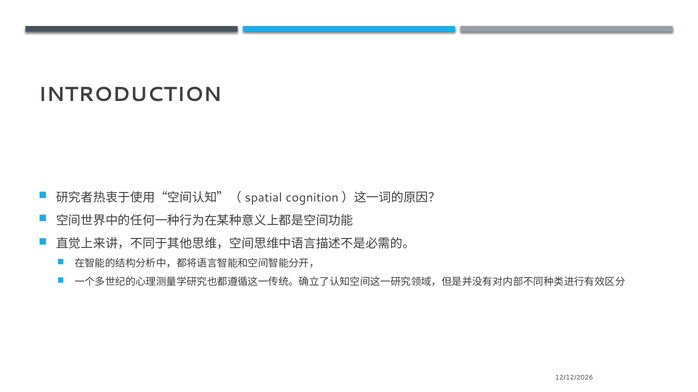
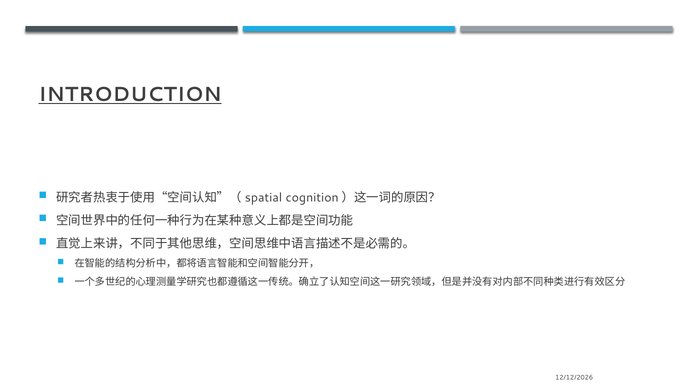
INTRODUCTION underline: none -> present
